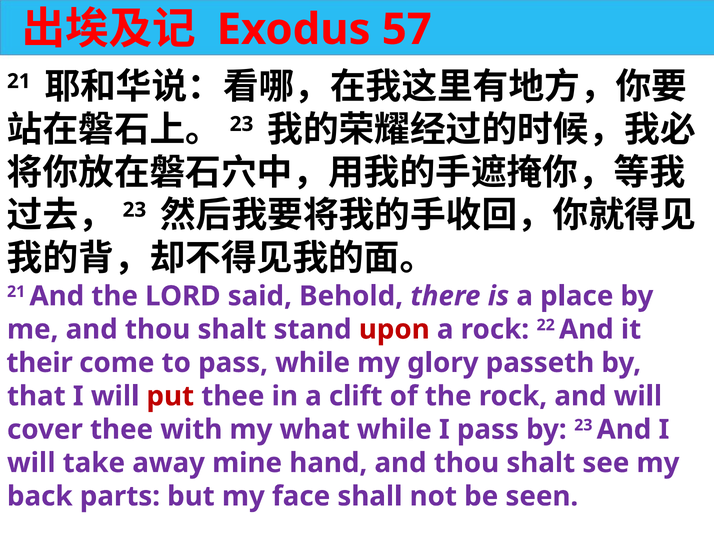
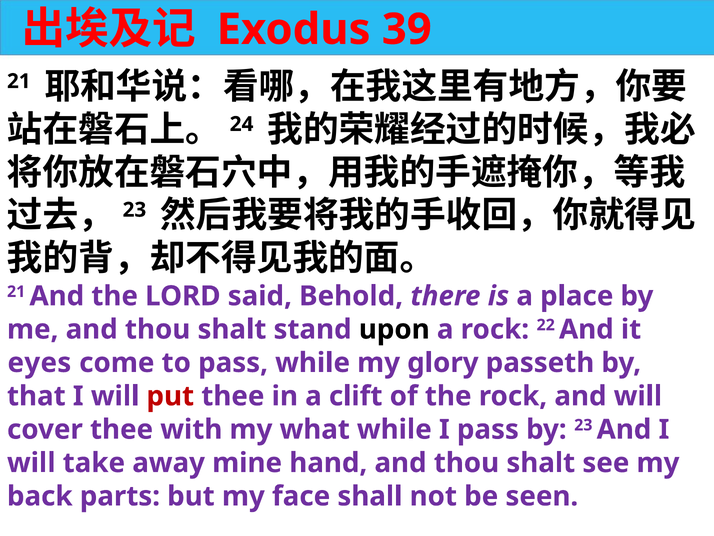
57: 57 -> 39
23 at (242, 124): 23 -> 24
upon colour: red -> black
their: their -> eyes
